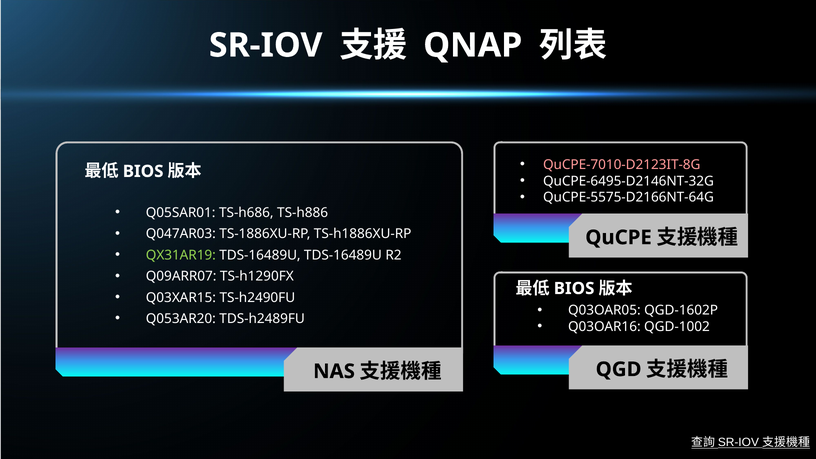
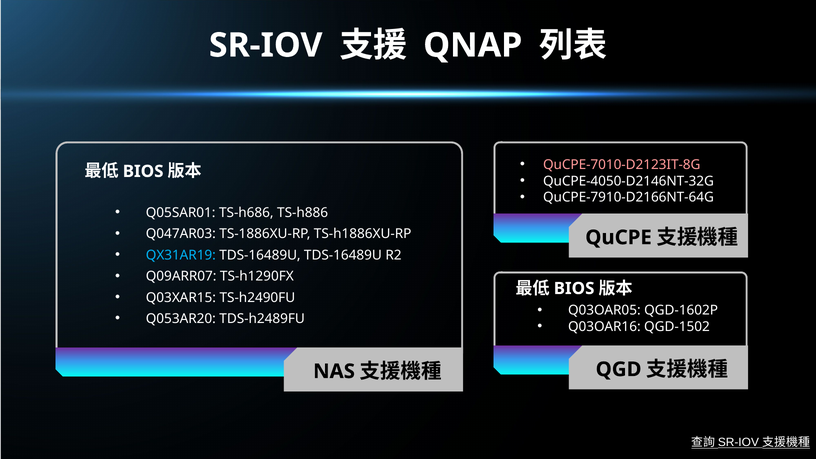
QuCPE-6495-D2146NT-32G: QuCPE-6495-D2146NT-32G -> QuCPE-4050-D2146NT-32G
QuCPE-5575-D2166NT-64G: QuCPE-5575-D2166NT-64G -> QuCPE-7910-D2166NT-64G
QX31AR19 colour: light green -> light blue
QGD-1002: QGD-1002 -> QGD-1502
